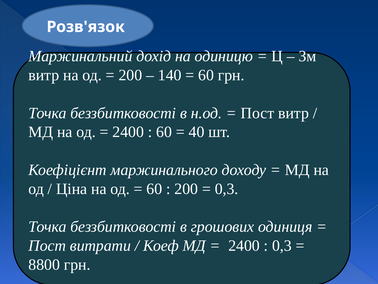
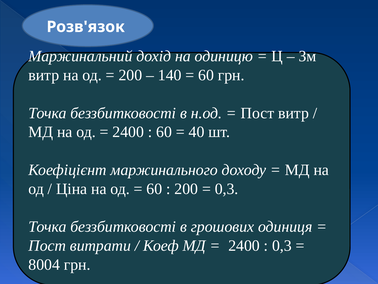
8800: 8800 -> 8004
